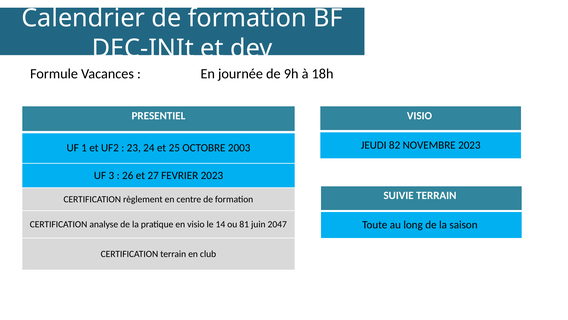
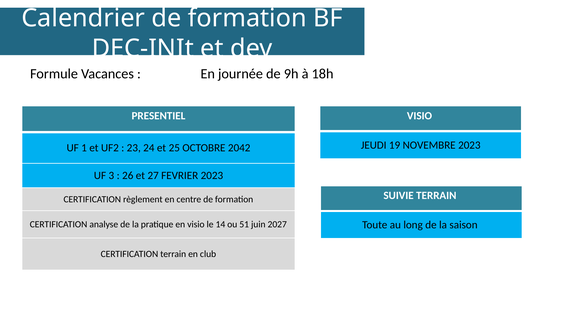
82: 82 -> 19
2003: 2003 -> 2042
81: 81 -> 51
2047: 2047 -> 2027
